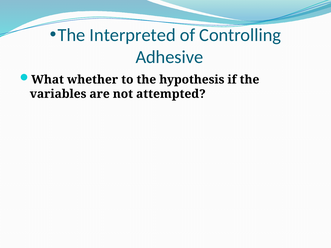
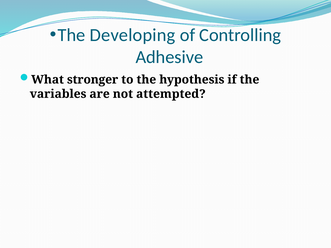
Interpreted: Interpreted -> Developing
whether: whether -> stronger
